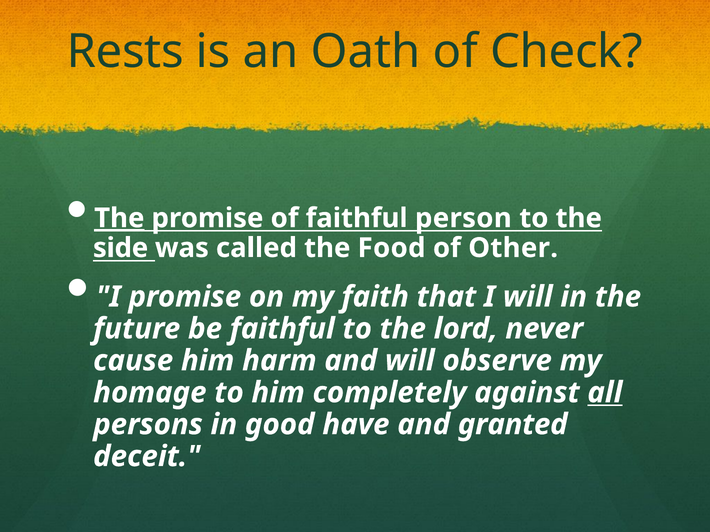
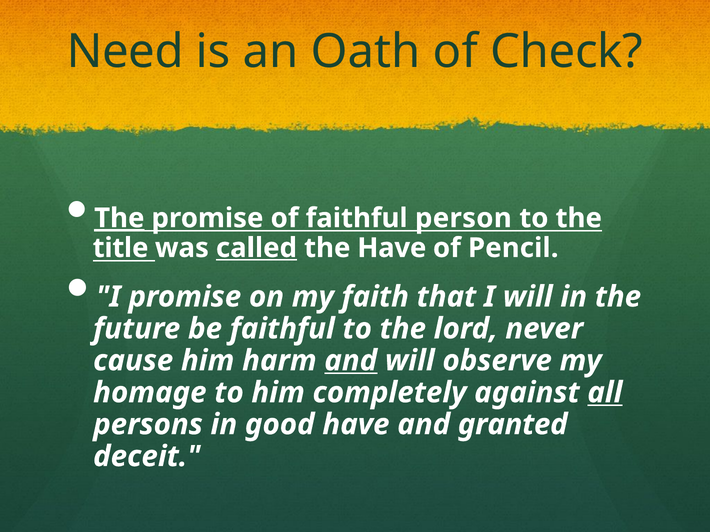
Rests: Rests -> Need
side: side -> title
called underline: none -> present
the Food: Food -> Have
Other: Other -> Pencil
and at (351, 361) underline: none -> present
